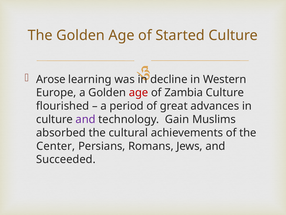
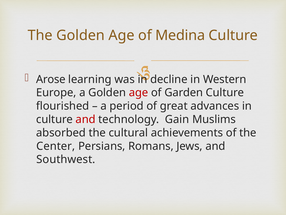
Started: Started -> Medina
Zambia: Zambia -> Garden
and at (86, 119) colour: purple -> red
Succeeded: Succeeded -> Southwest
